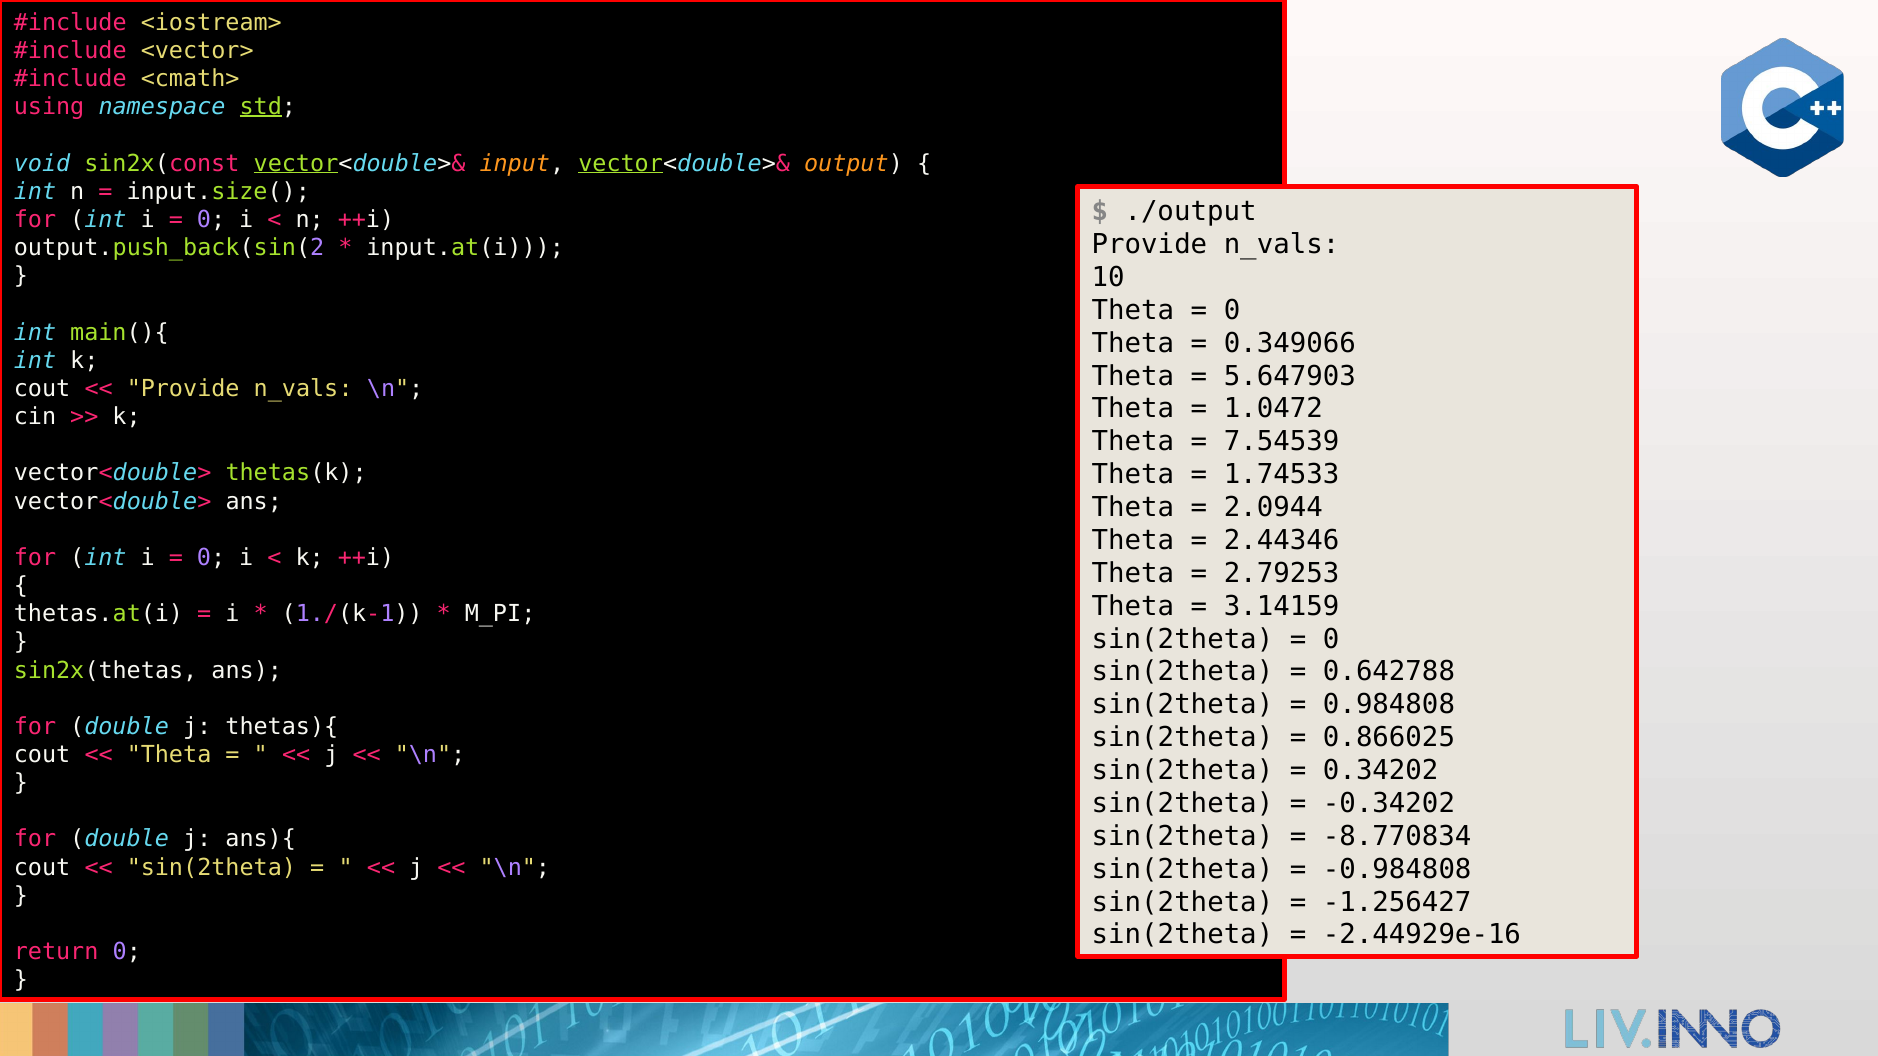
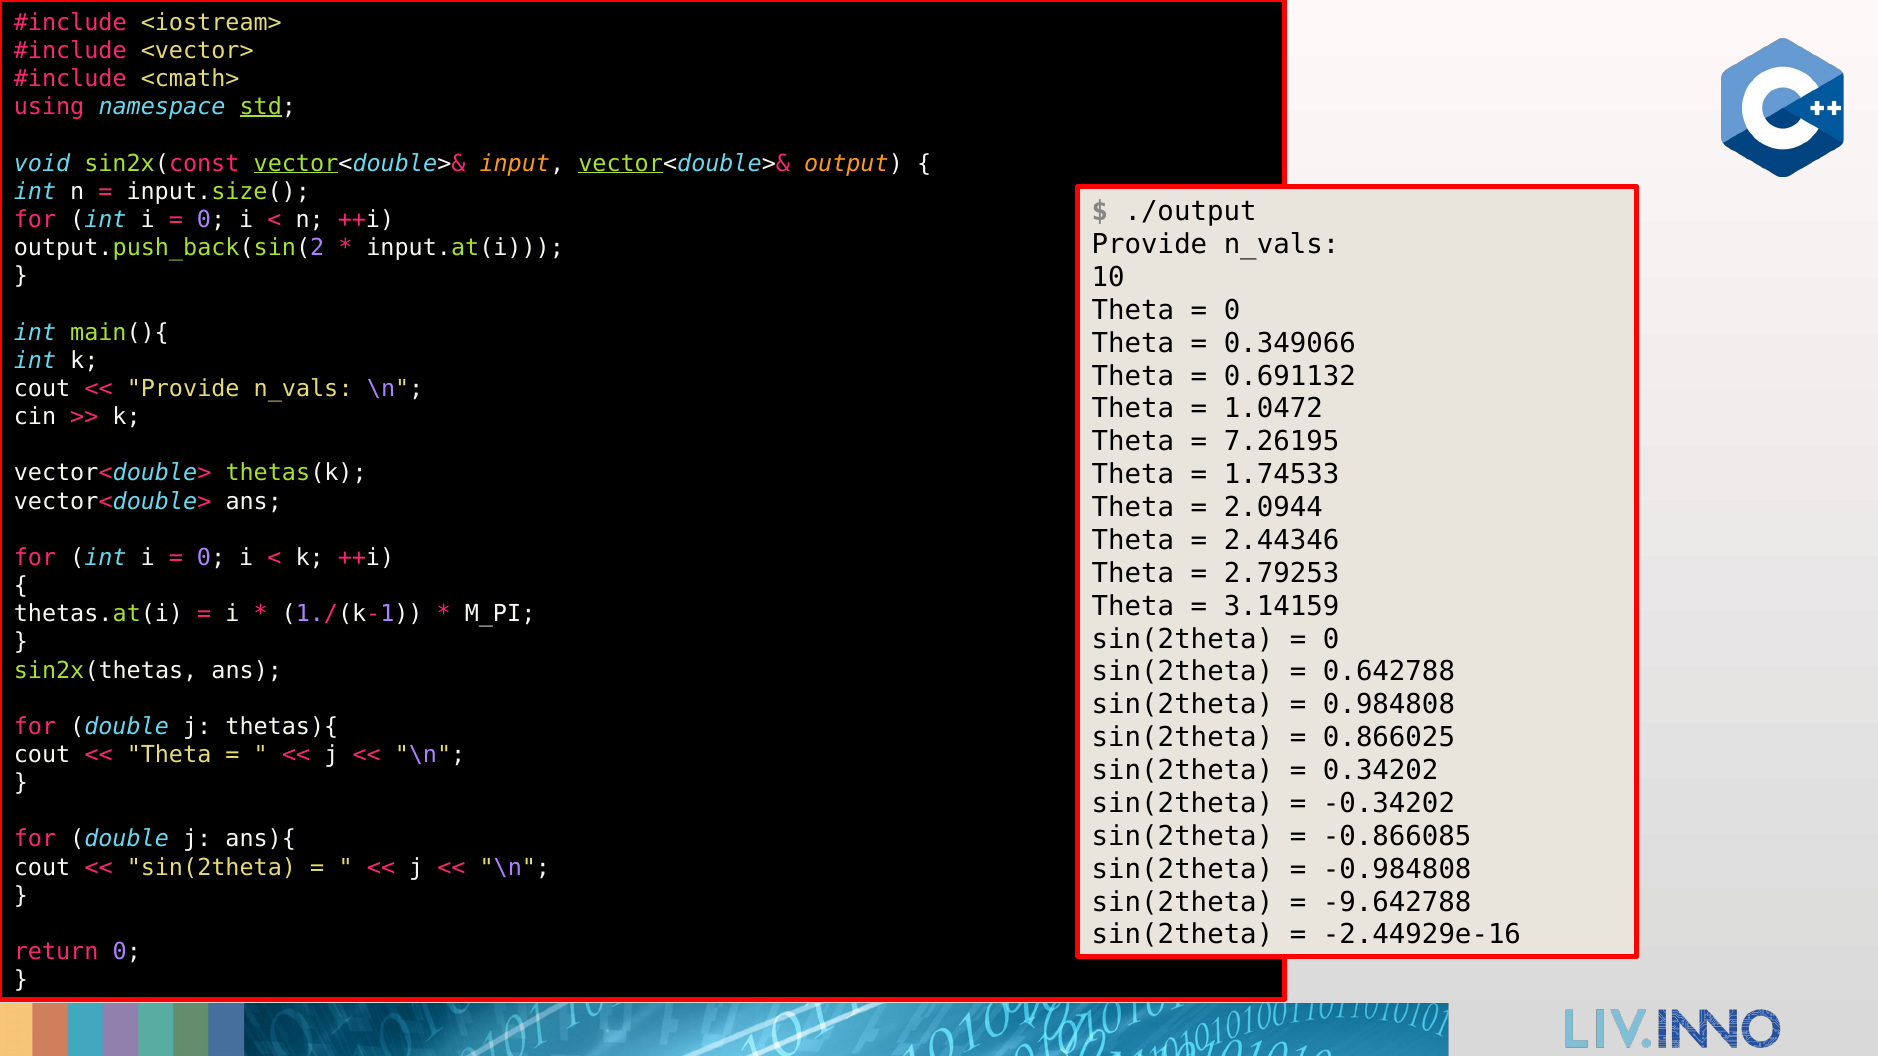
5.647903: 5.647903 -> 0.691132
7.54539: 7.54539 -> 7.26195
-8.770834: -8.770834 -> -0.866085
-1.256427: -1.256427 -> -9.642788
